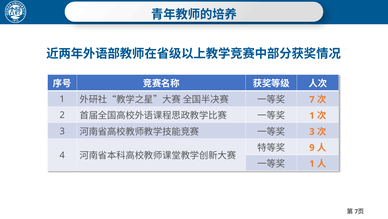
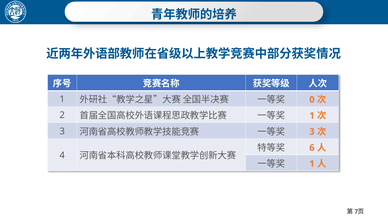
7 at (312, 99): 7 -> 0
9: 9 -> 6
